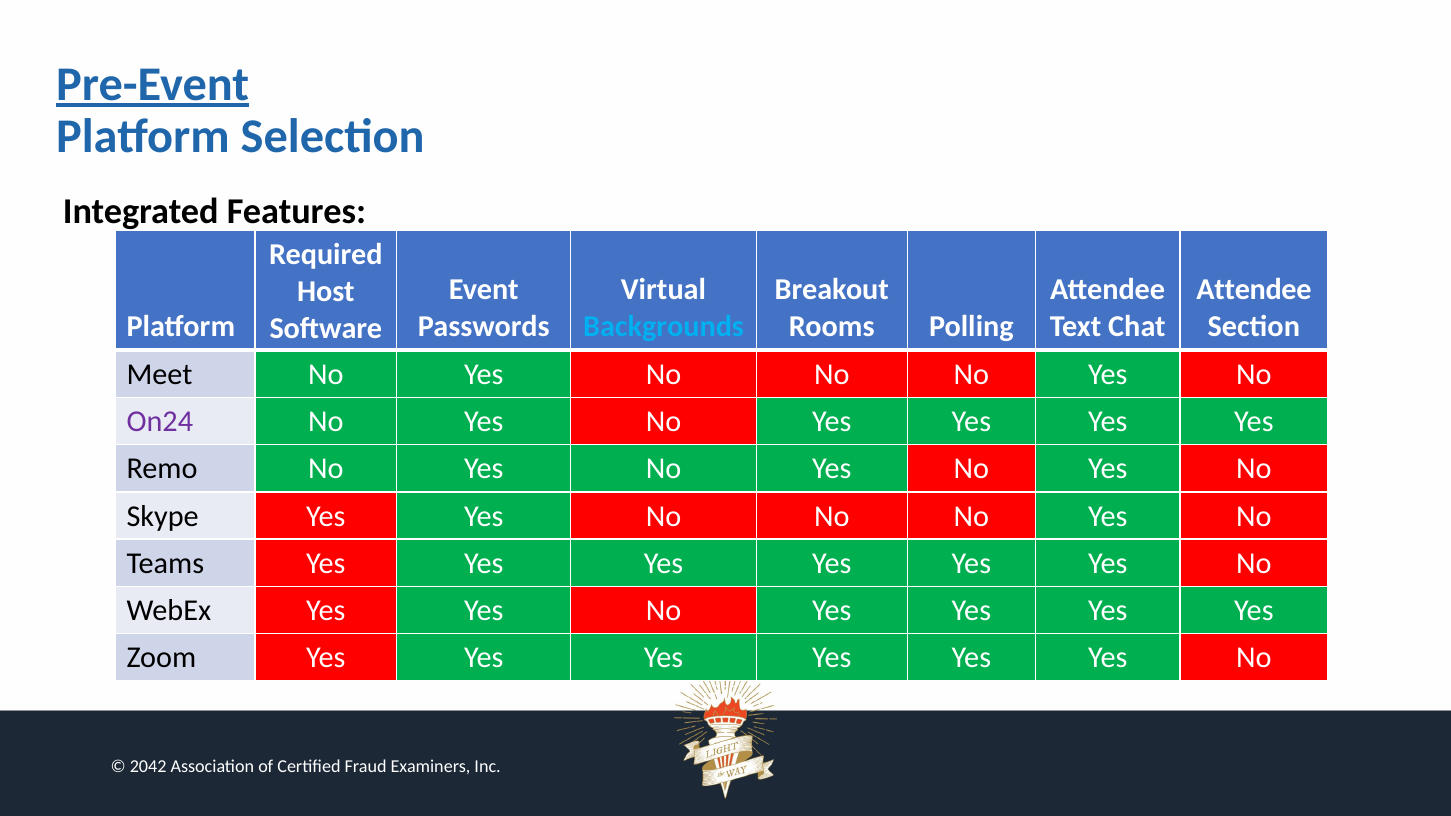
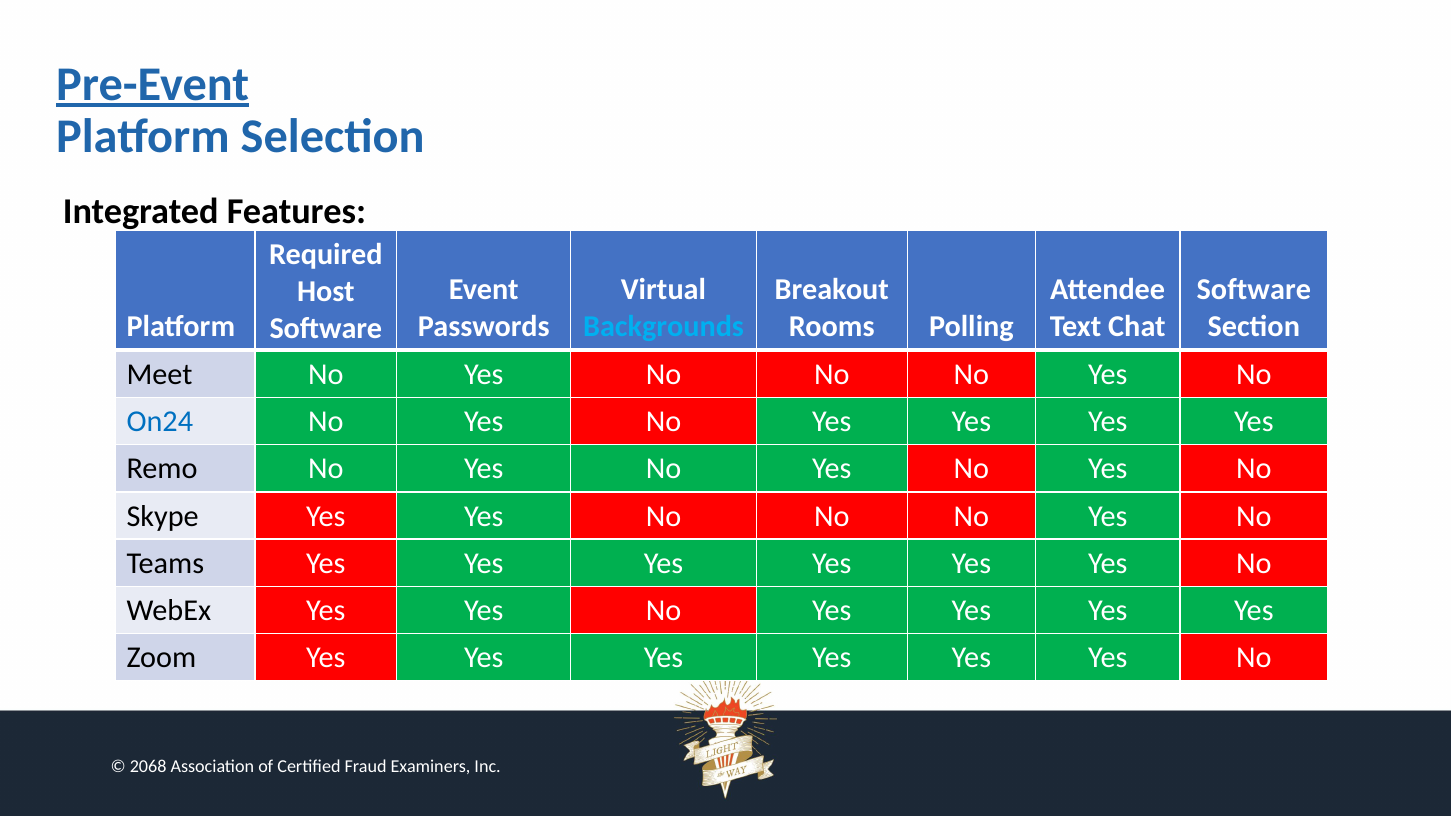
Attendee at (1254, 290): Attendee -> Software
On24 colour: purple -> blue
2042: 2042 -> 2068
